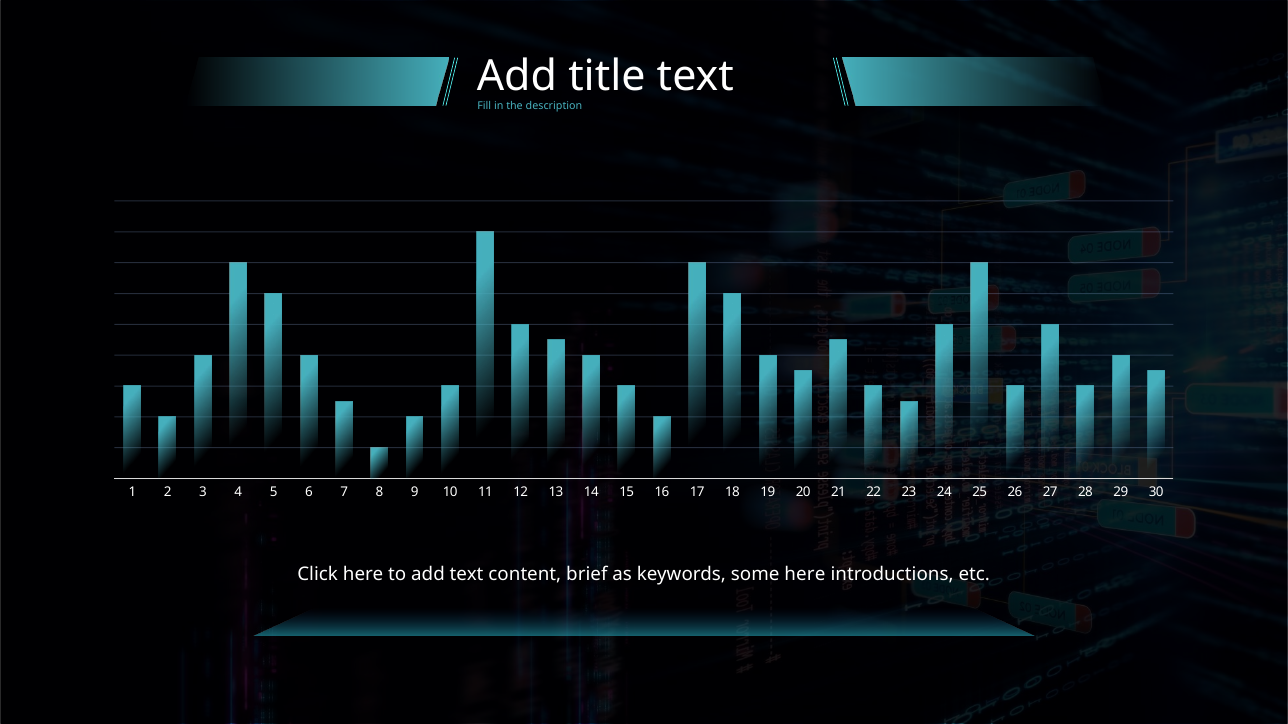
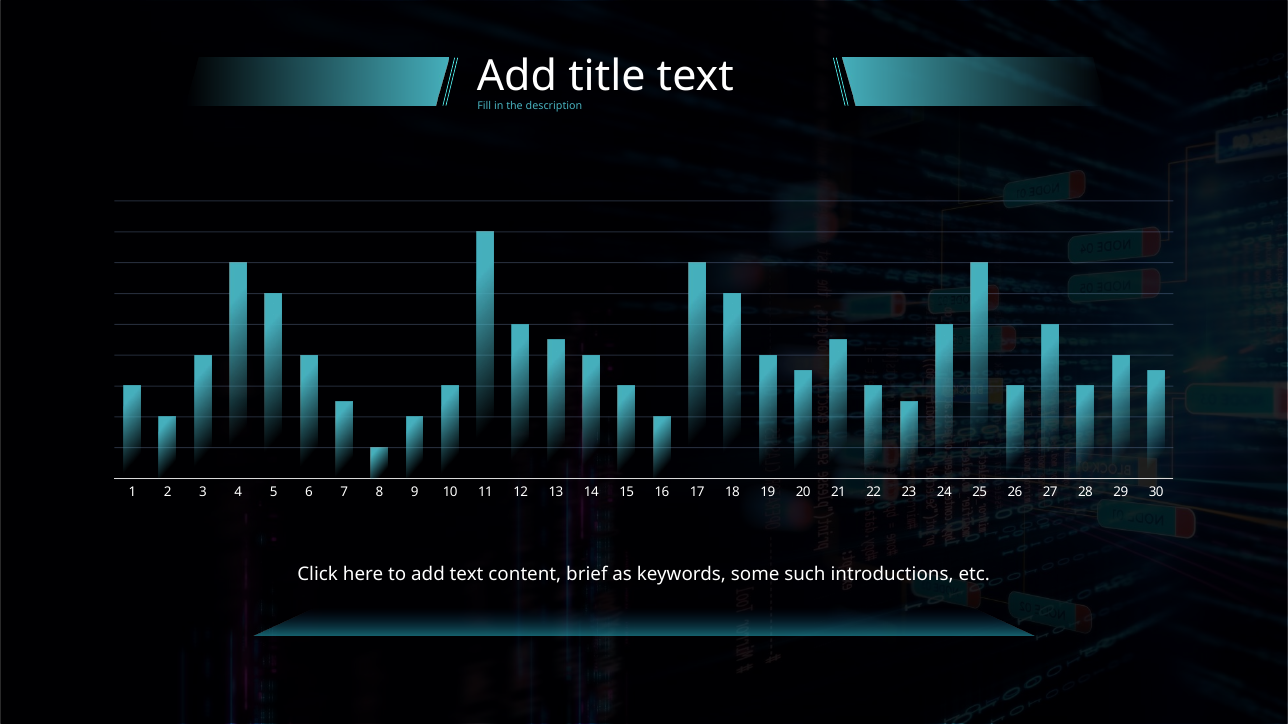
some here: here -> such
